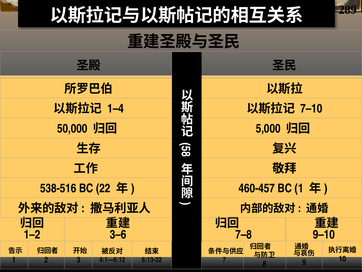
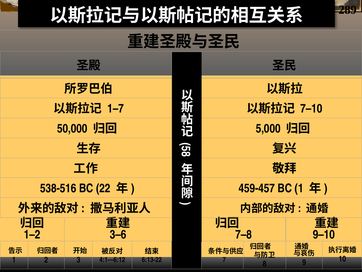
1–4: 1–4 -> 1–7
460-457: 460-457 -> 459-457
